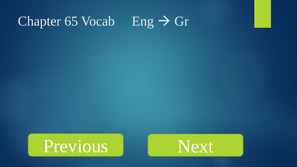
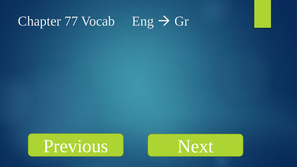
65: 65 -> 77
